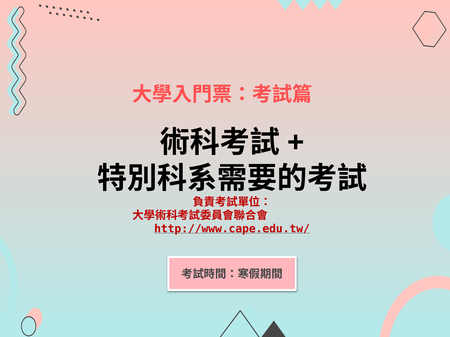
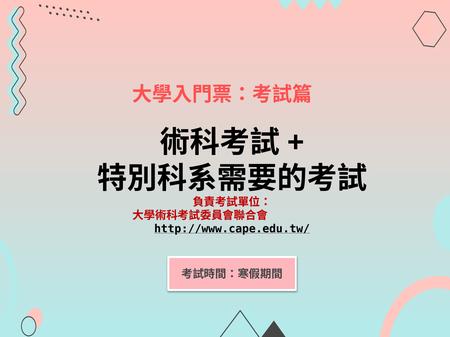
http://www.cape.edu.tw/ colour: red -> black
